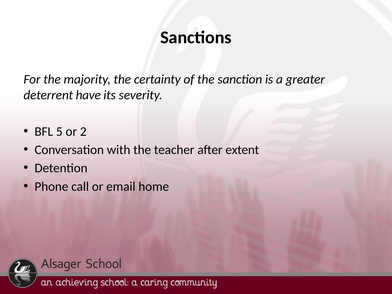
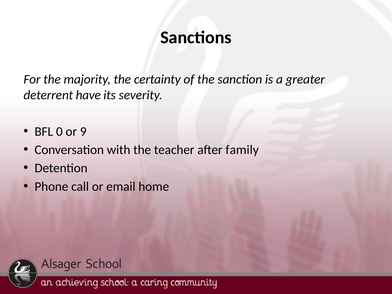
5: 5 -> 0
2: 2 -> 9
extent: extent -> family
